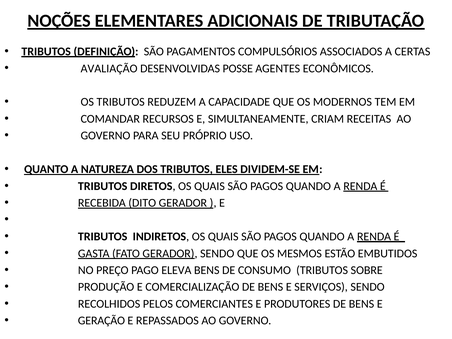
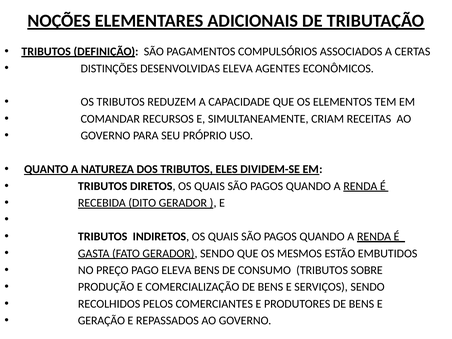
AVALIAÇÃO: AVALIAÇÃO -> DISTINÇÕES
DESENVOLVIDAS POSSE: POSSE -> ELEVA
MODERNOS: MODERNOS -> ELEMENTOS
